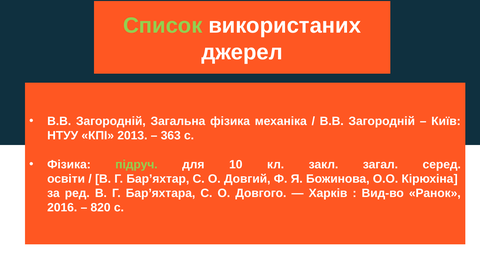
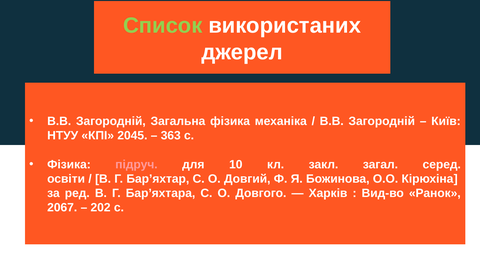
2013: 2013 -> 2045
підруч colour: light green -> pink
2016: 2016 -> 2067
820: 820 -> 202
